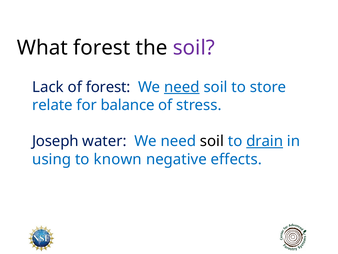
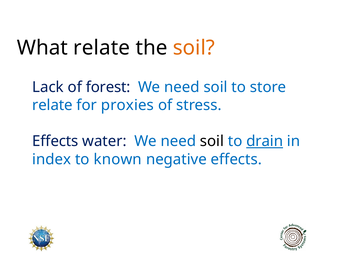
What forest: forest -> relate
soil at (194, 48) colour: purple -> orange
need at (182, 87) underline: present -> none
balance: balance -> proxies
Joseph at (55, 141): Joseph -> Effects
using: using -> index
